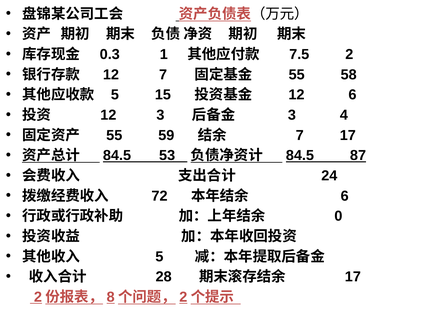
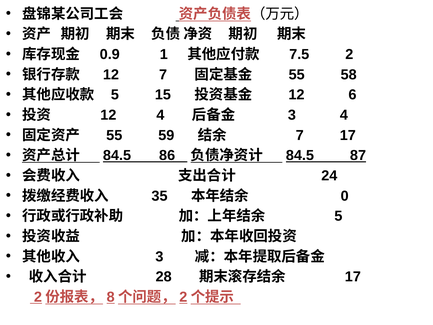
0.3: 0.3 -> 0.9
12 3: 3 -> 4
53: 53 -> 86
72: 72 -> 35
6 at (345, 196): 6 -> 0
0 at (338, 216): 0 -> 5
5 at (159, 256): 5 -> 3
